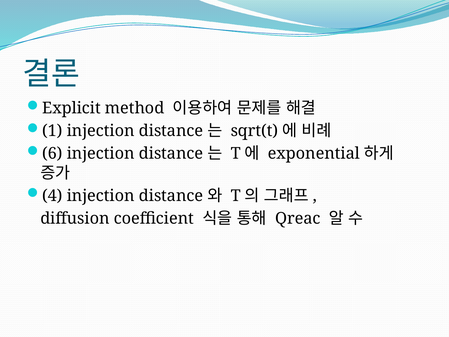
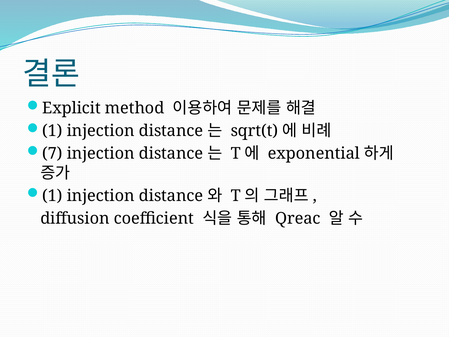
6: 6 -> 7
4 at (52, 196): 4 -> 1
